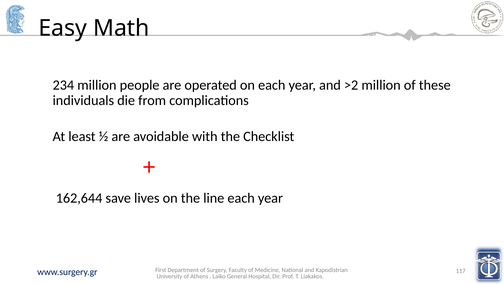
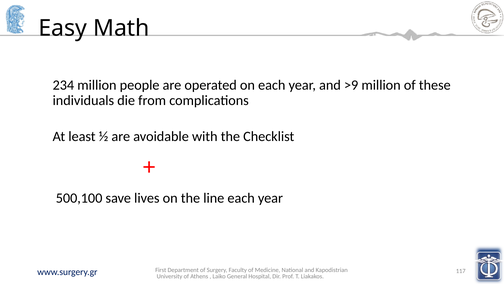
>2: >2 -> >9
162,644: 162,644 -> 500,100
